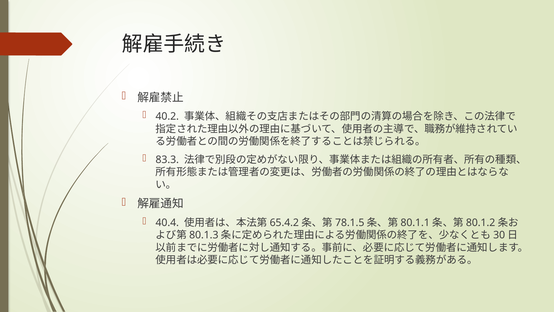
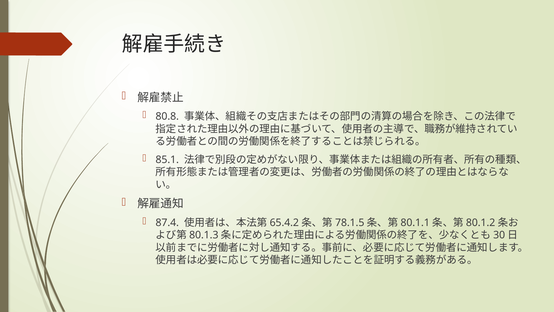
40.2: 40.2 -> 80.8
83.3: 83.3 -> 85.1
40.4: 40.4 -> 87.4
